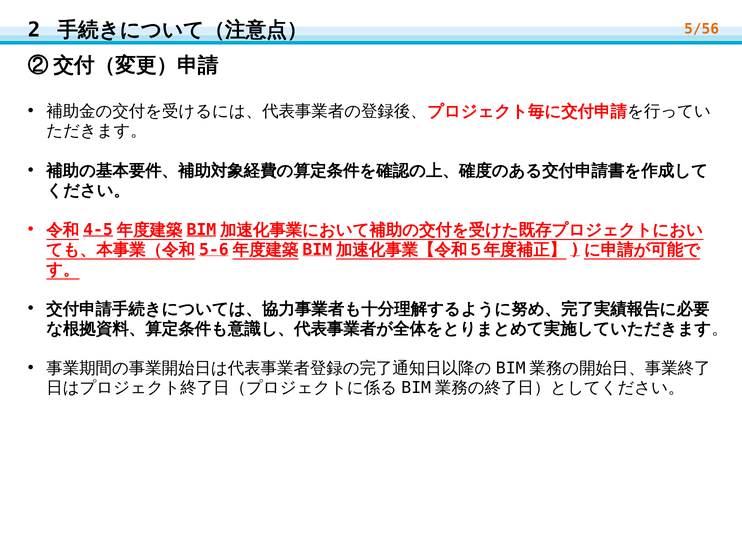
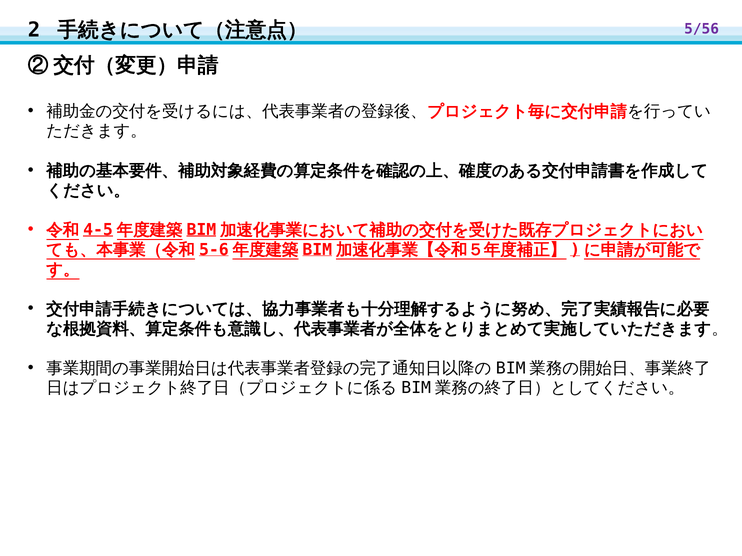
5/56 colour: orange -> purple
